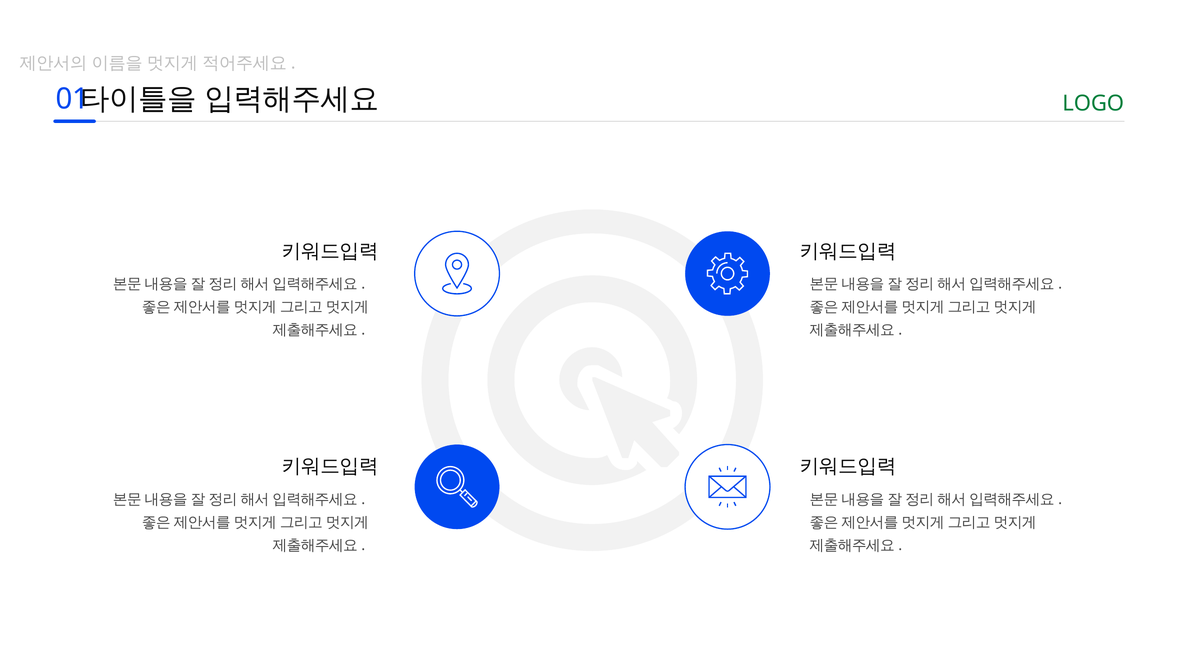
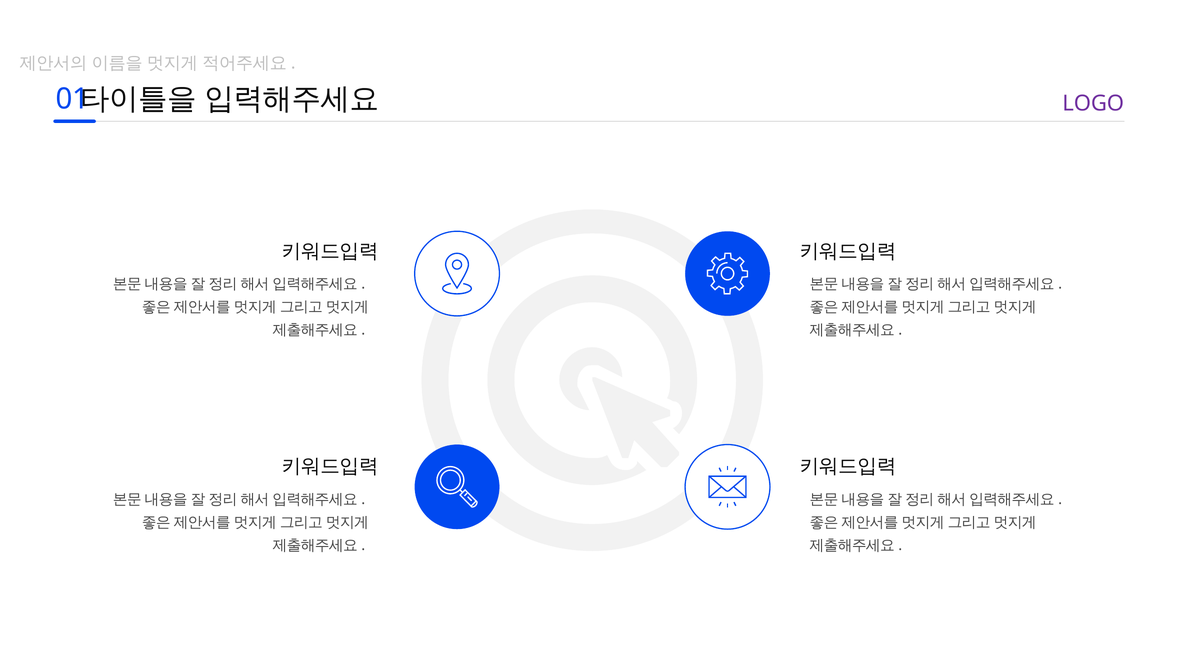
LOGO colour: green -> purple
